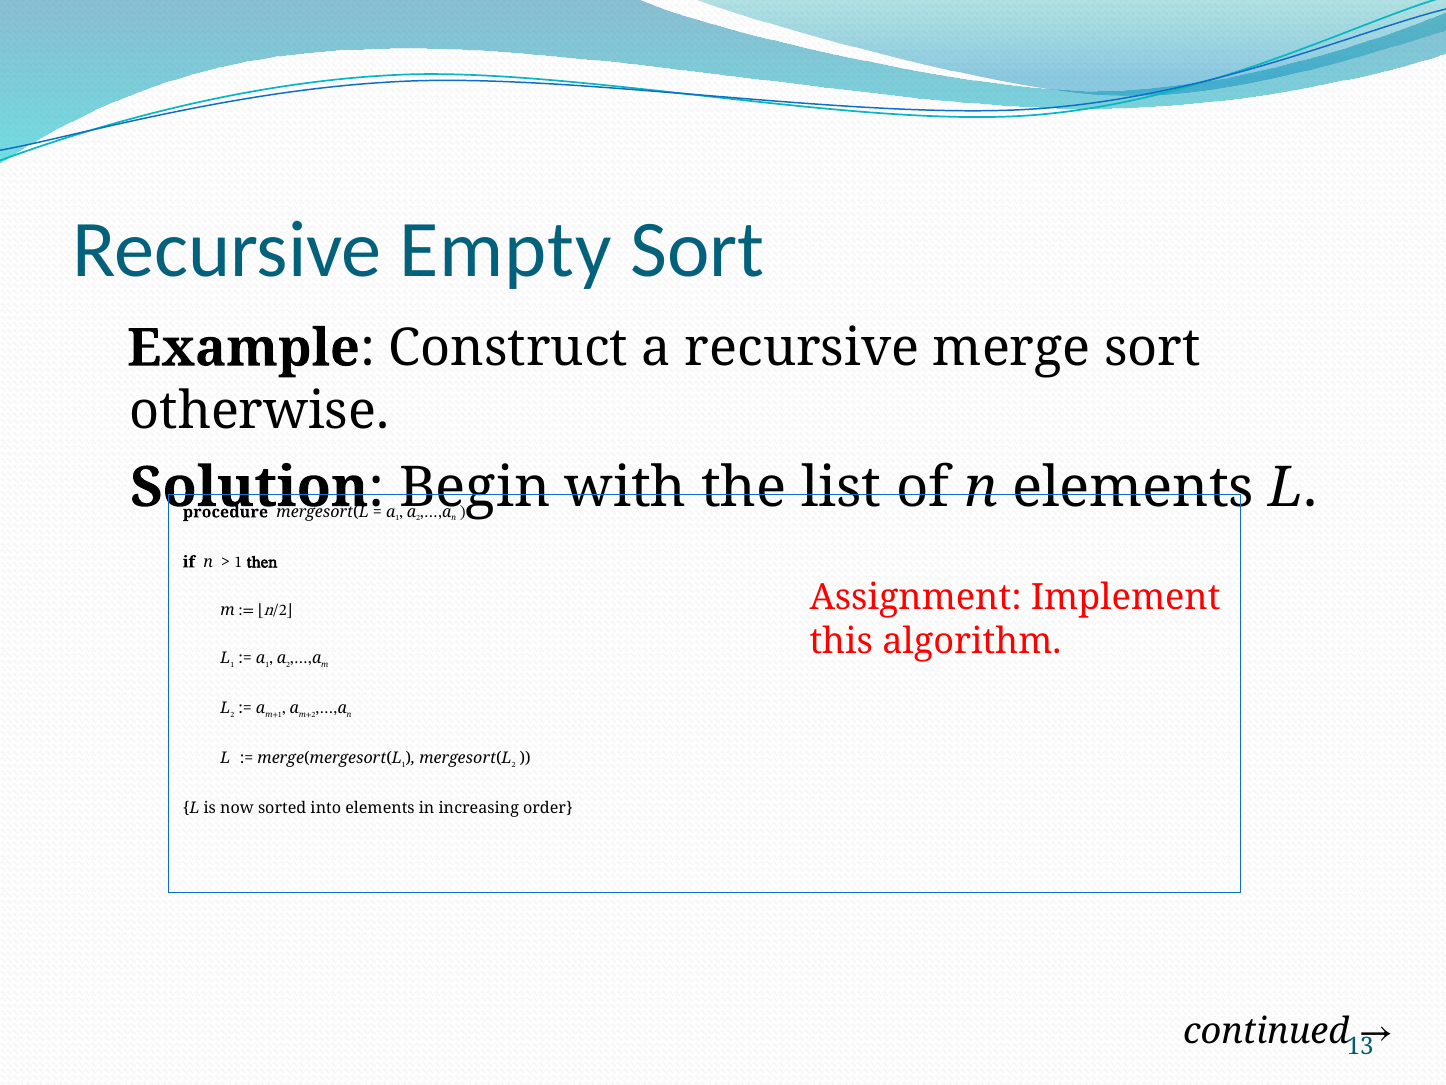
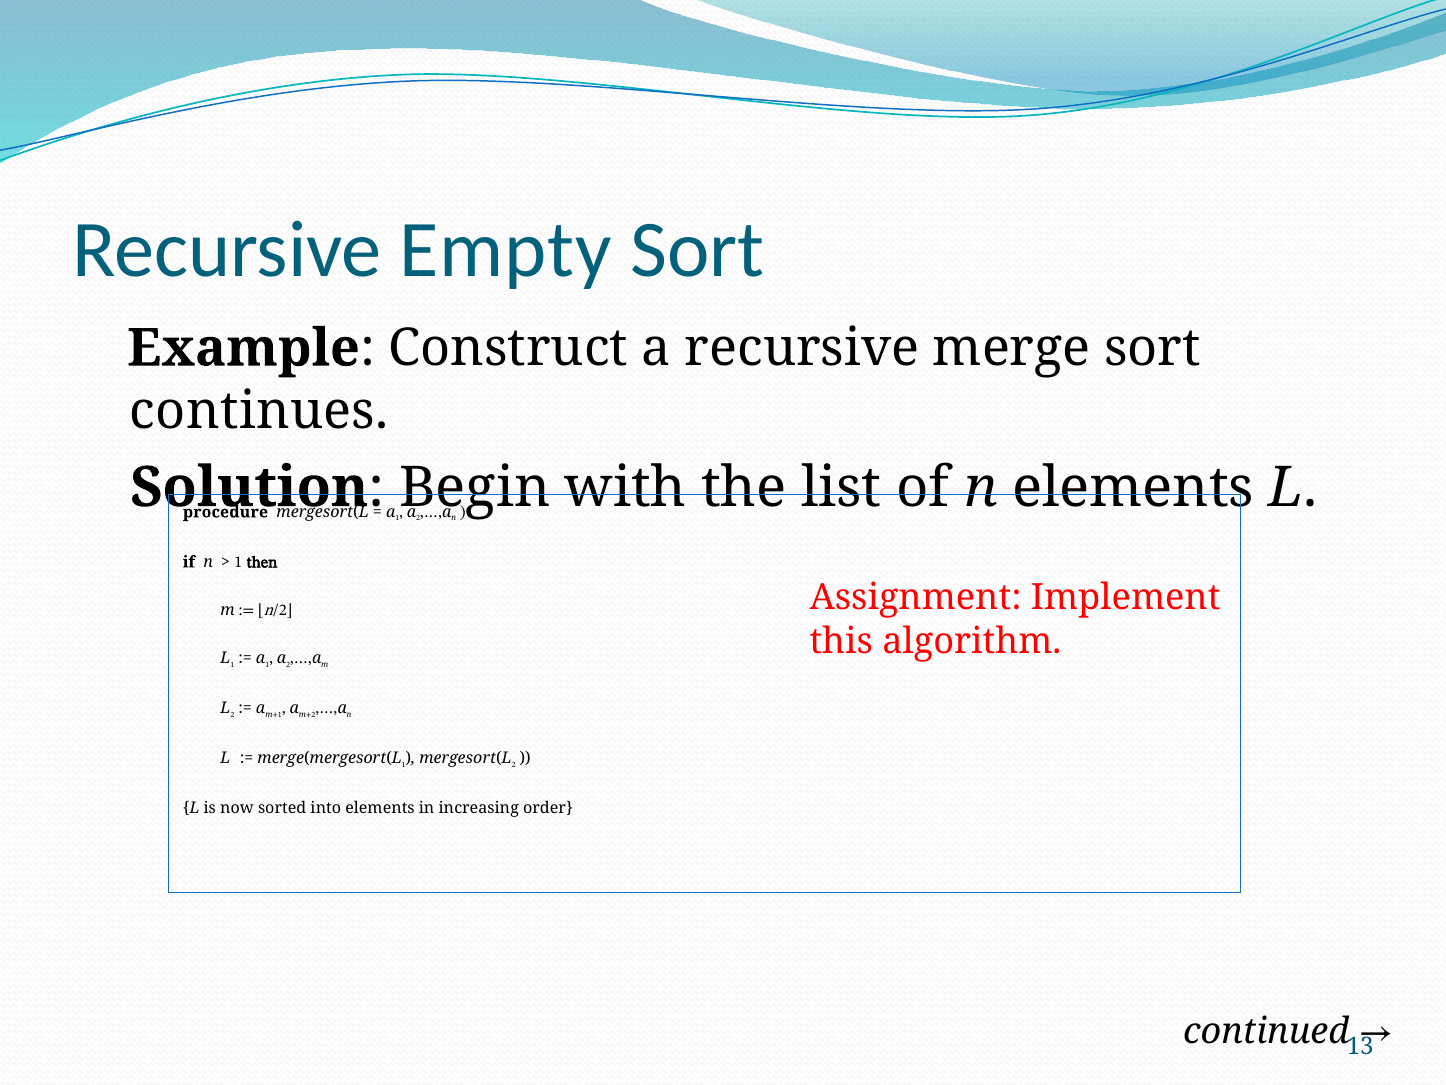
otherwise: otherwise -> continues
